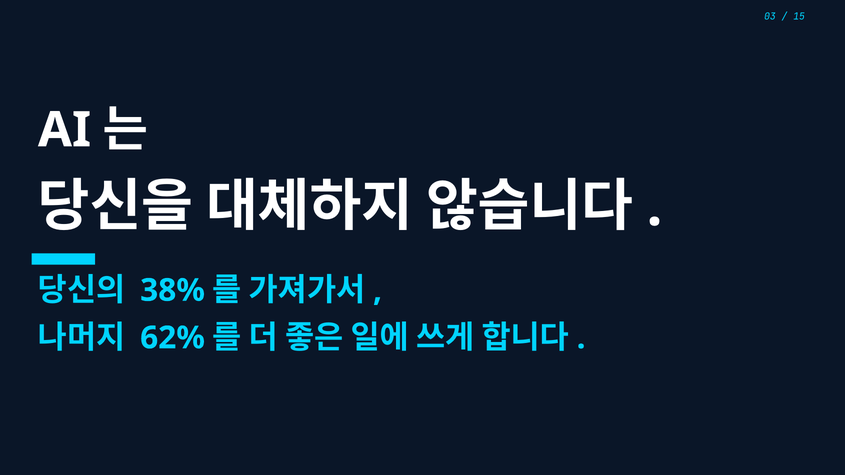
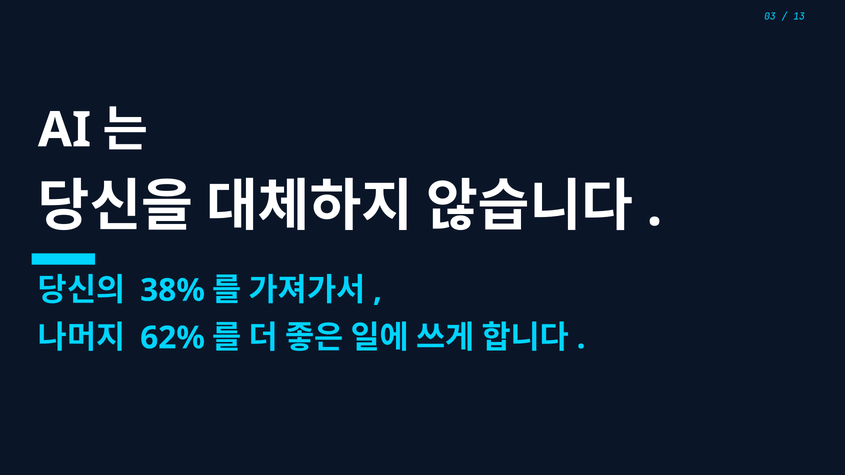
15: 15 -> 13
